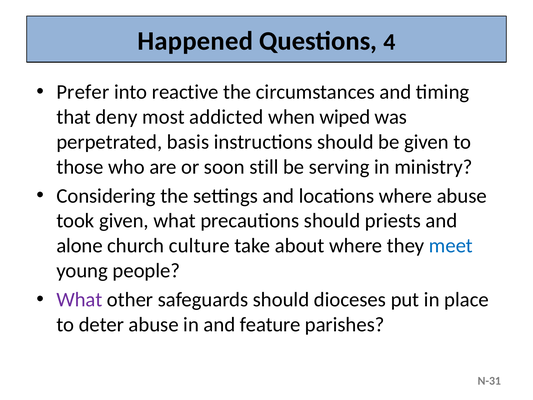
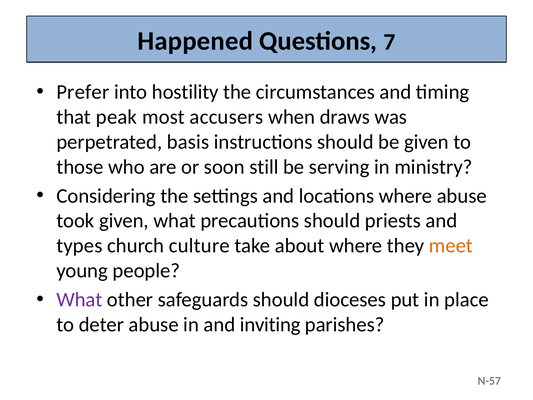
4: 4 -> 7
reactive: reactive -> hostility
deny: deny -> peak
addicted: addicted -> accusers
wiped: wiped -> draws
alone: alone -> types
meet colour: blue -> orange
feature: feature -> inviting
N-31: N-31 -> N-57
